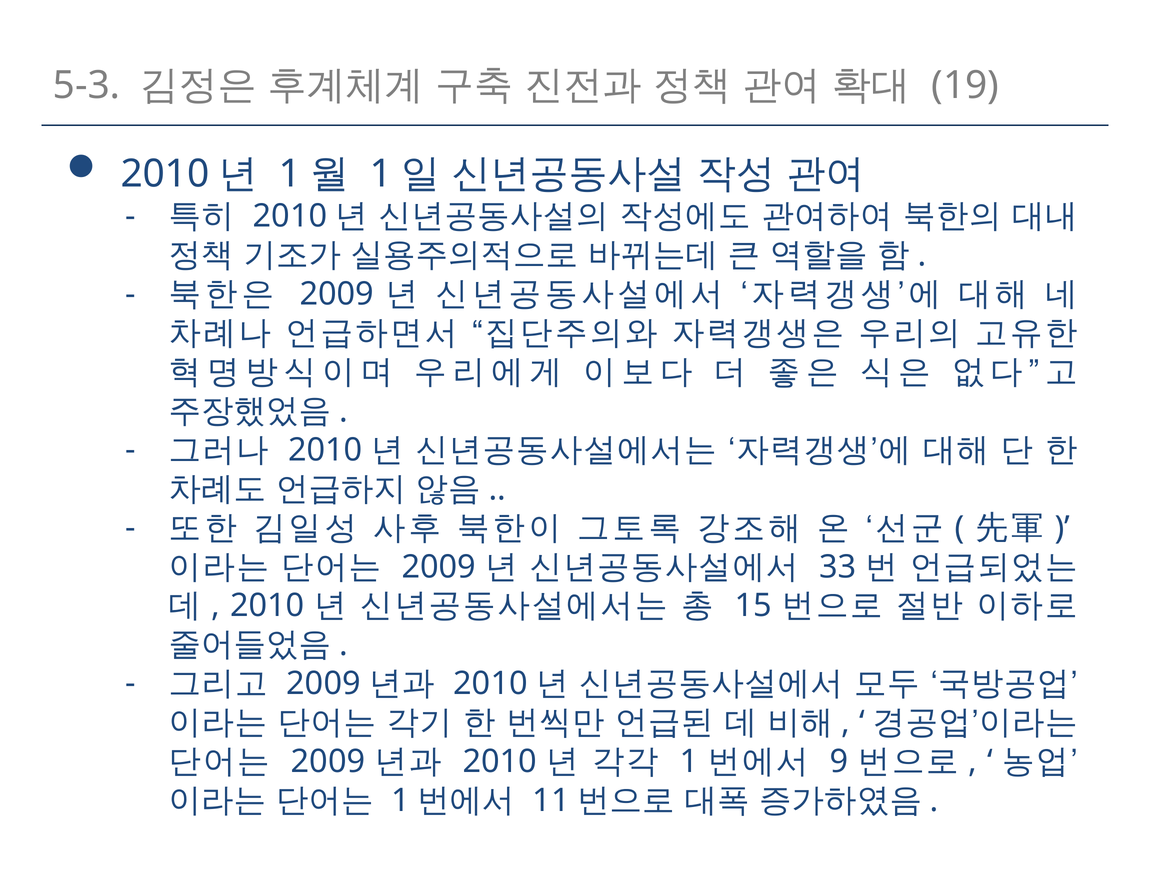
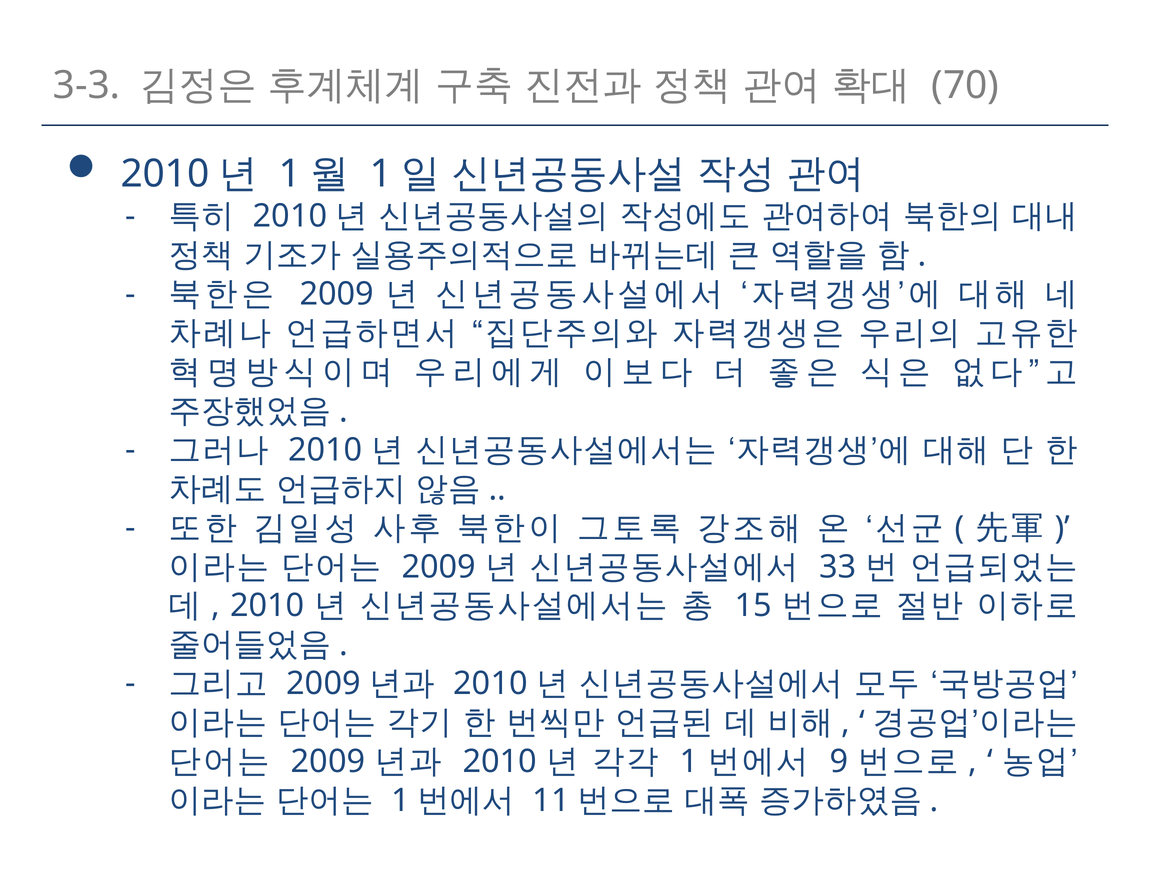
5-3: 5-3 -> 3-3
19: 19 -> 70
